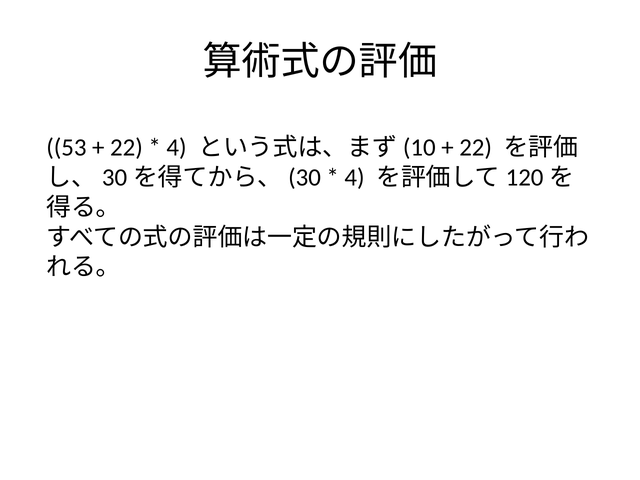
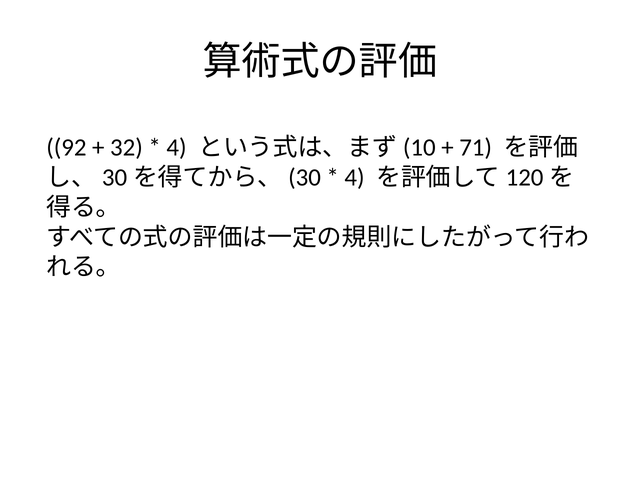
53: 53 -> 92
22 at (126, 148): 22 -> 32
22 at (476, 148): 22 -> 71
